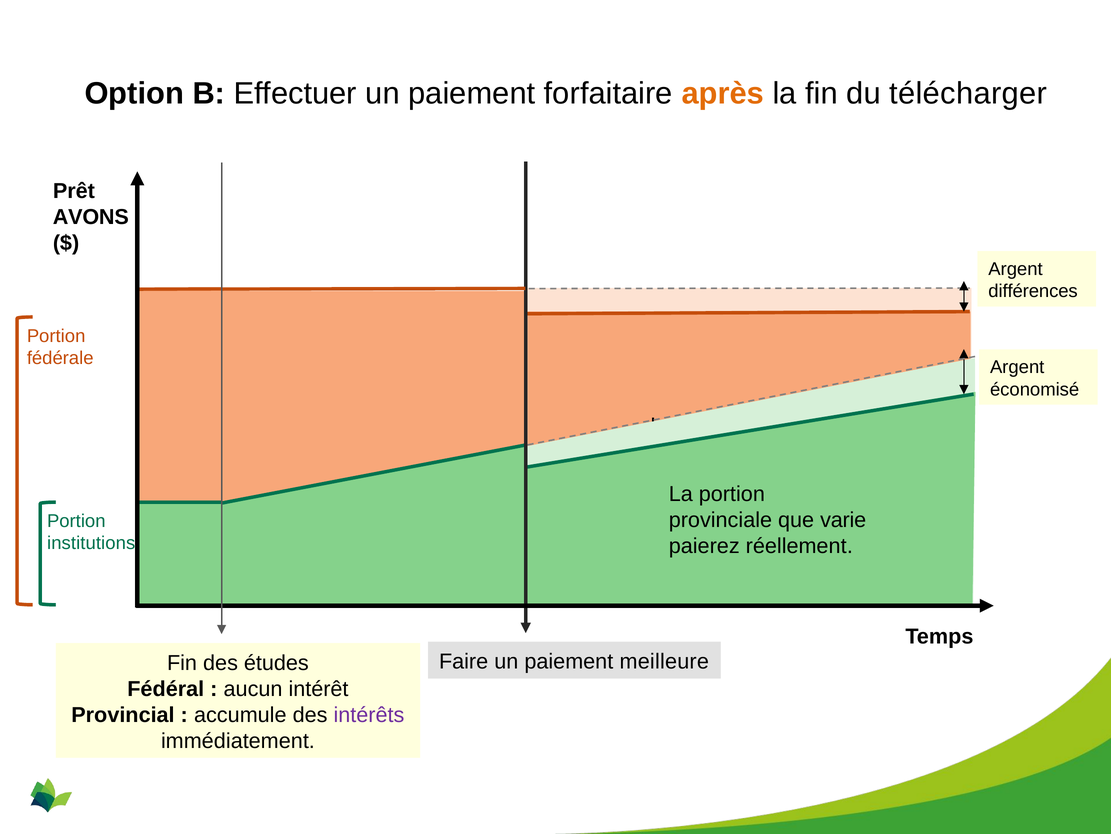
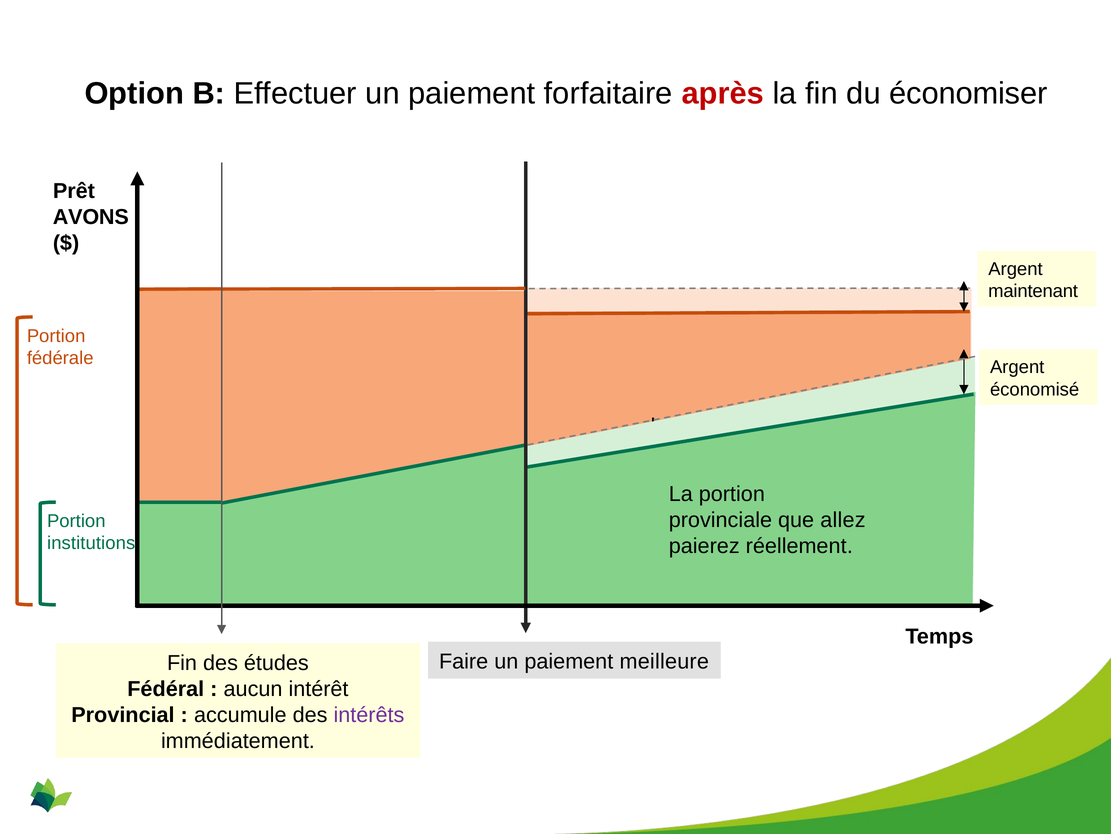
après colour: orange -> red
télécharger: télécharger -> économiser
différences: différences -> maintenant
varie: varie -> allez
